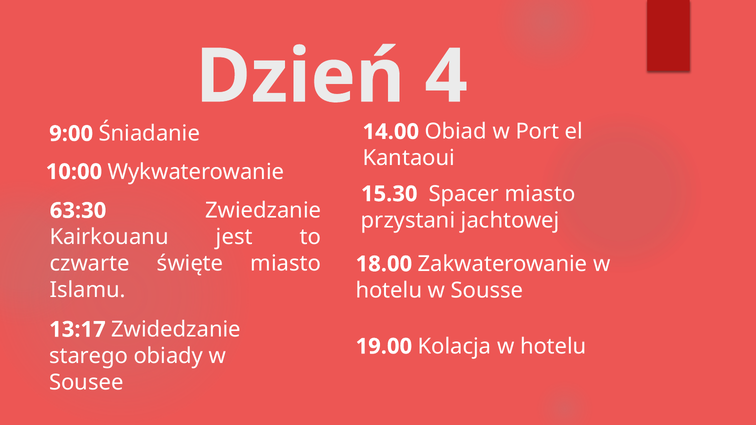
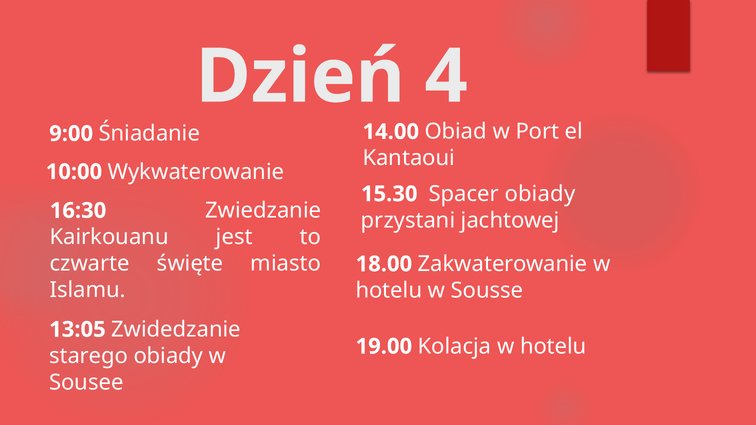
Spacer miasto: miasto -> obiady
63:30: 63:30 -> 16:30
13:17: 13:17 -> 13:05
